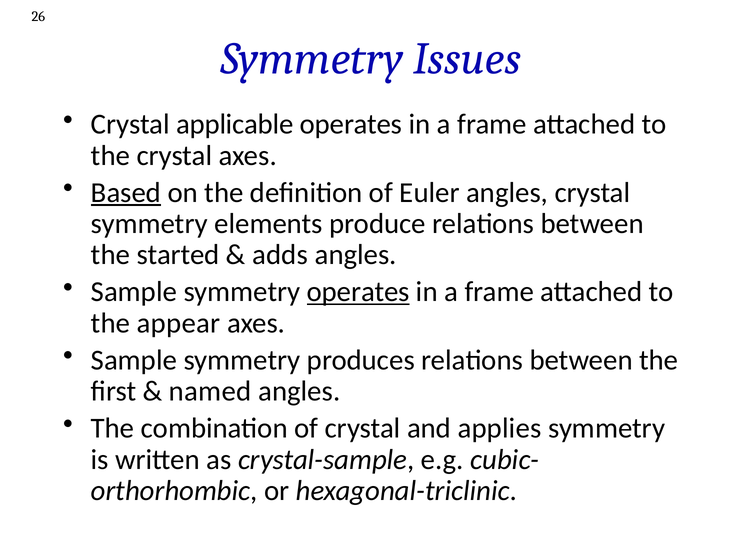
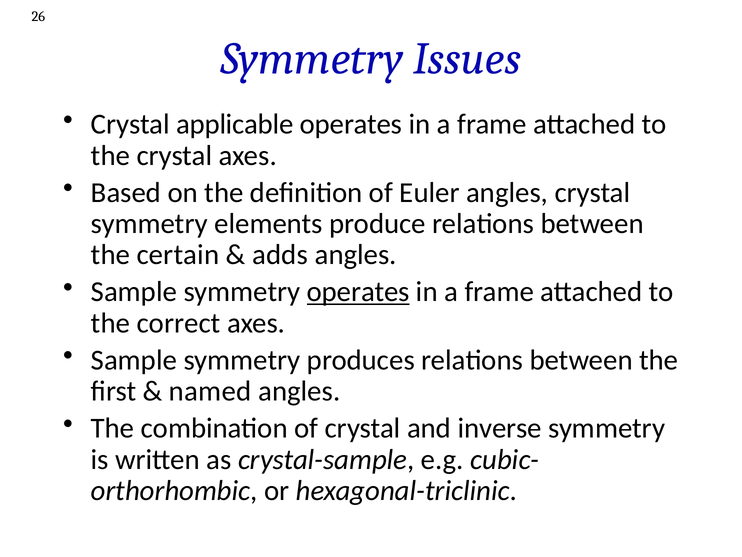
Based underline: present -> none
started: started -> certain
appear: appear -> correct
applies: applies -> inverse
